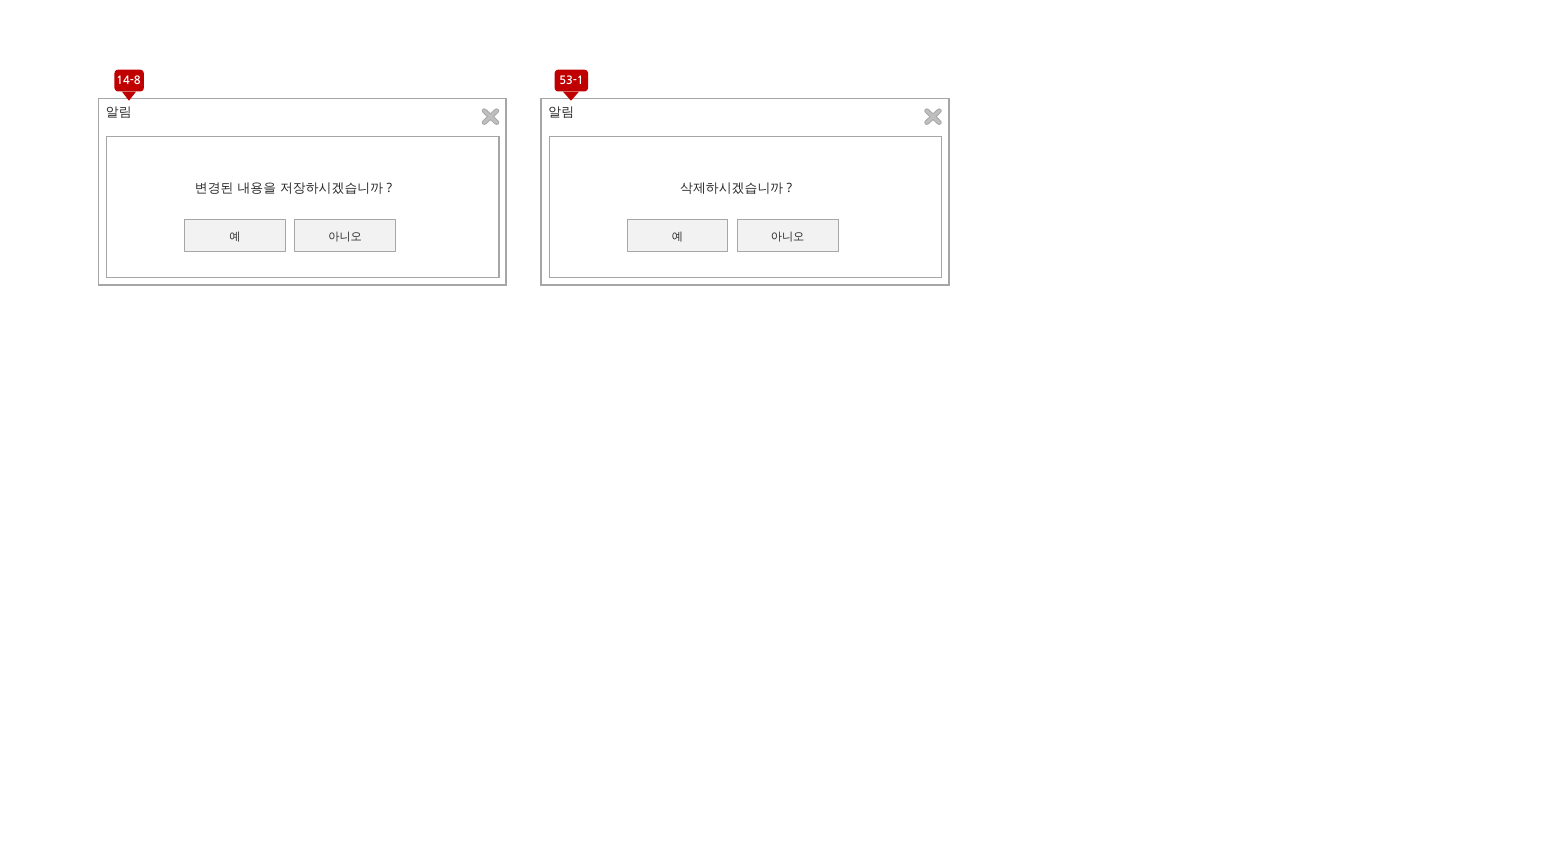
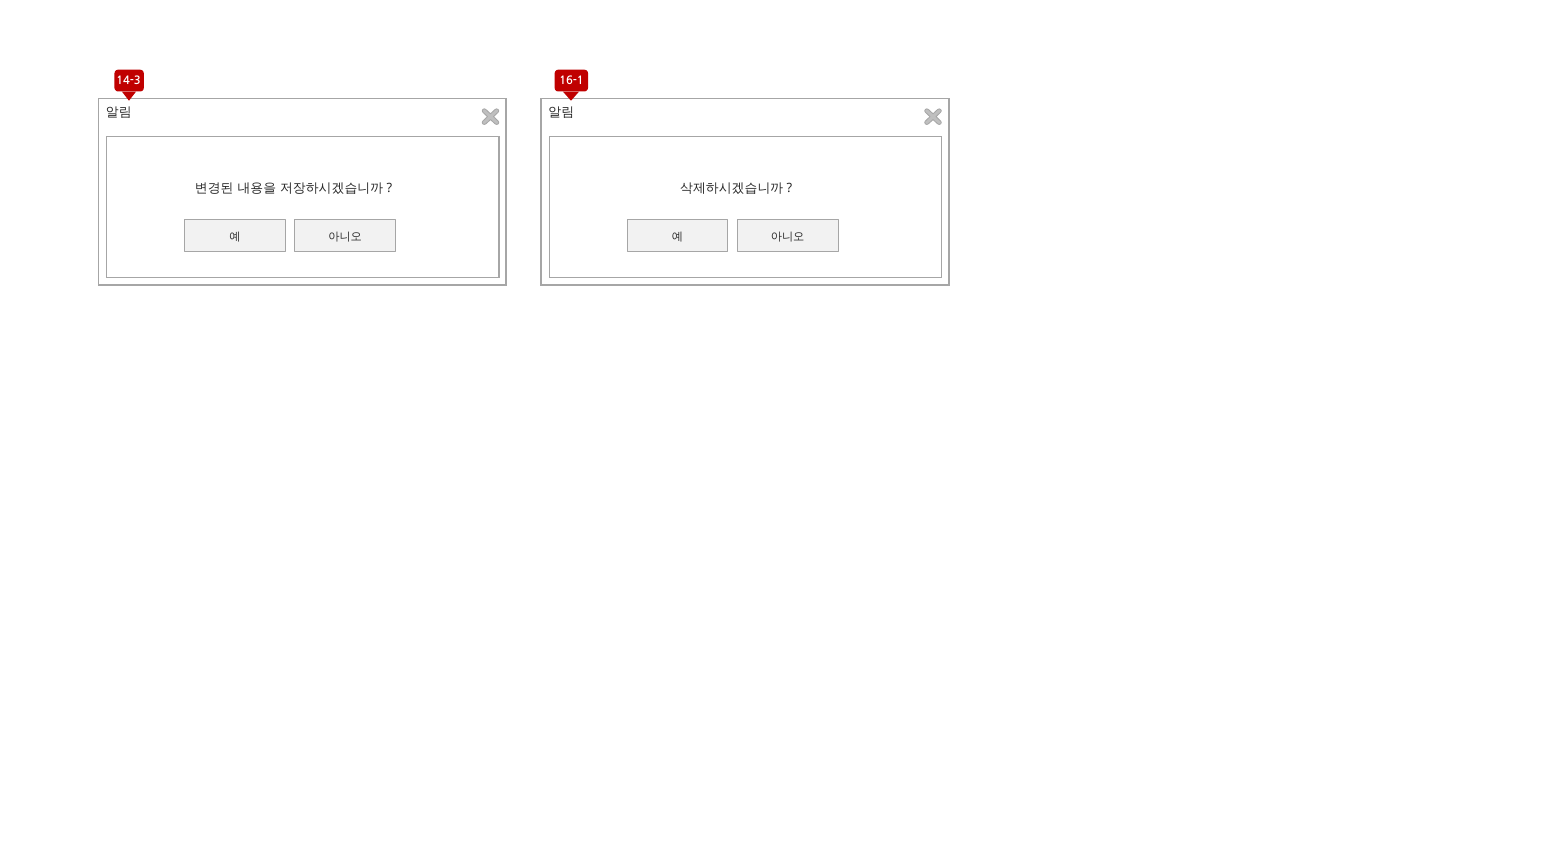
14-8: 14-8 -> 14-3
53-1: 53-1 -> 16-1
